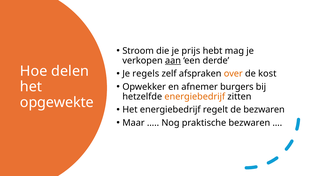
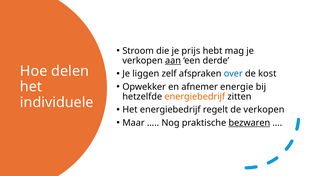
regels: regels -> liggen
over colour: orange -> blue
burgers: burgers -> energie
opgewekte: opgewekte -> individuele
de bezwaren: bezwaren -> verkopen
bezwaren at (249, 123) underline: none -> present
